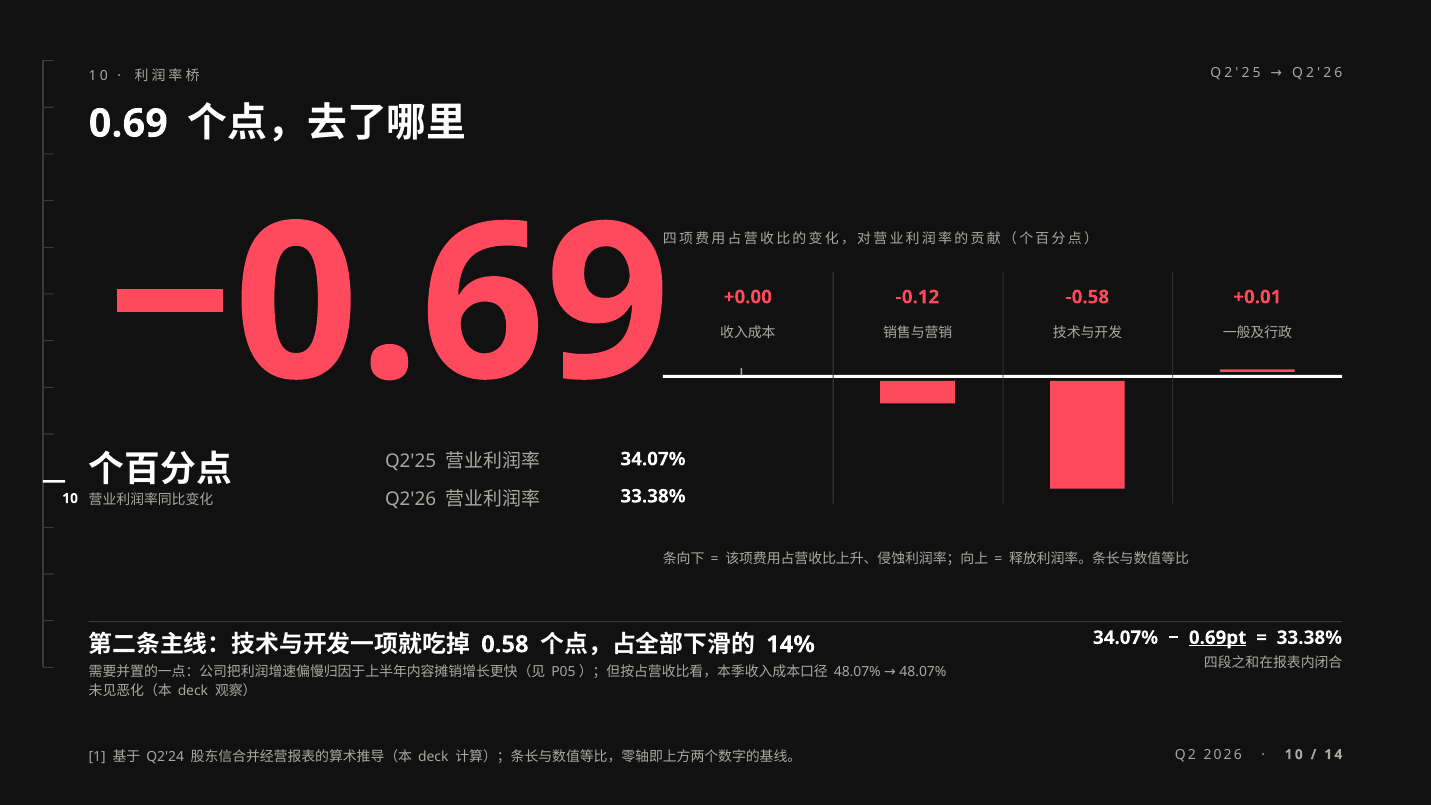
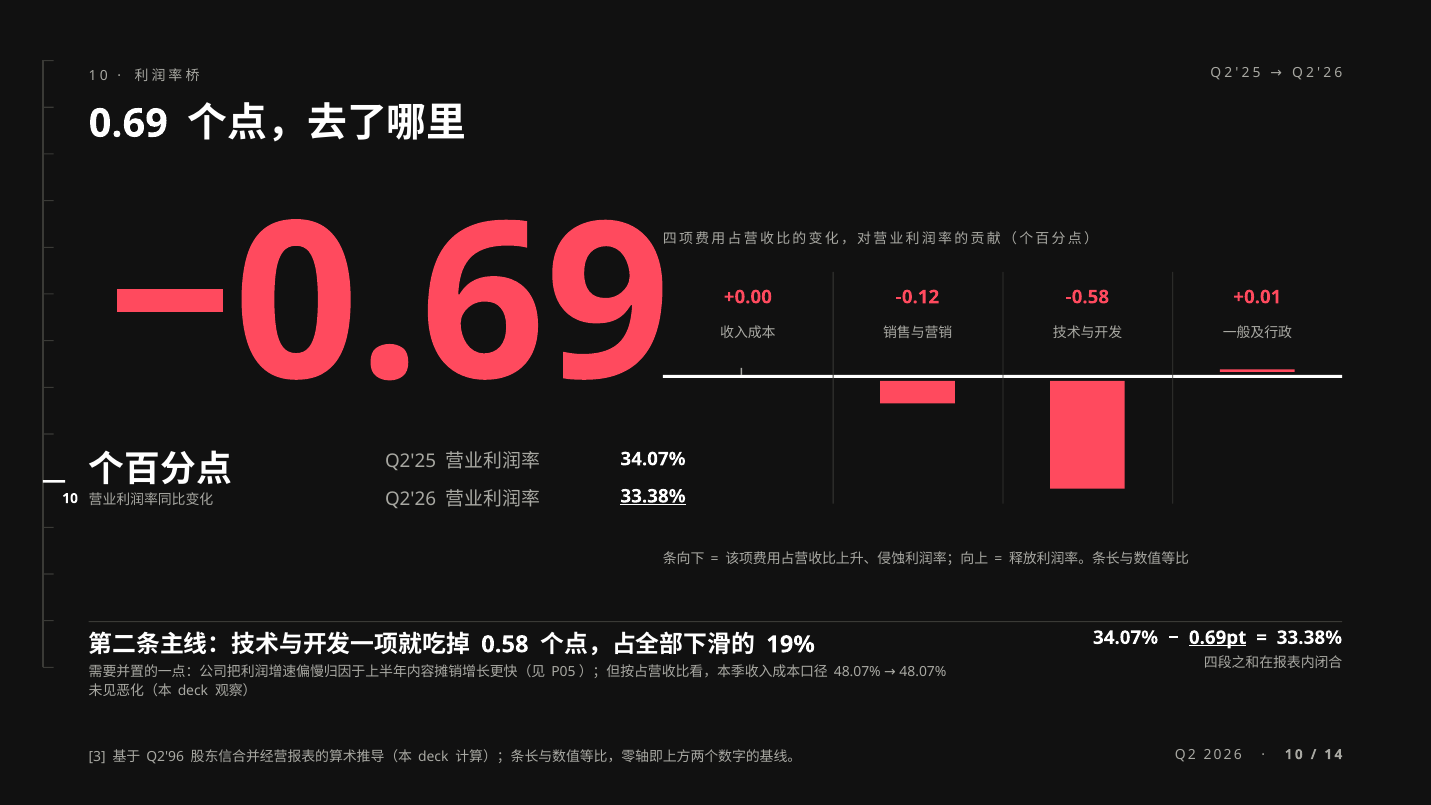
33.38% at (653, 496) underline: none -> present
14%: 14% -> 19%
1: 1 -> 3
Q2'24: Q2'24 -> Q2'96
